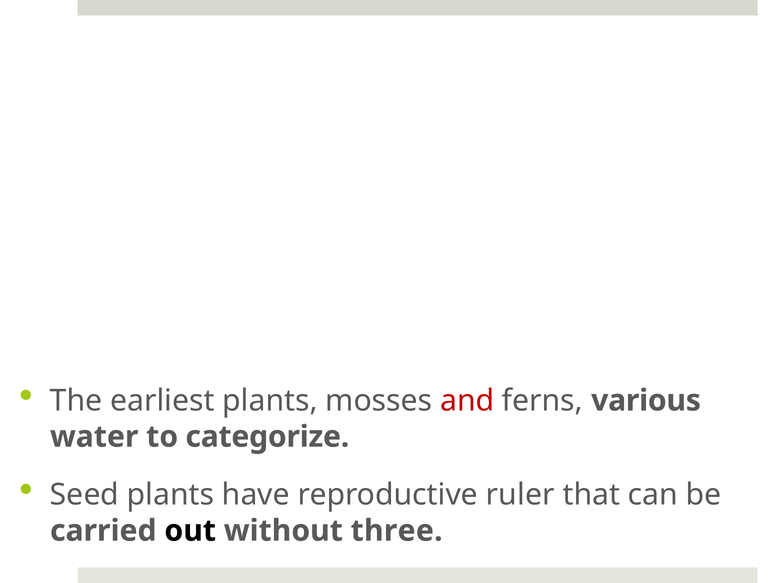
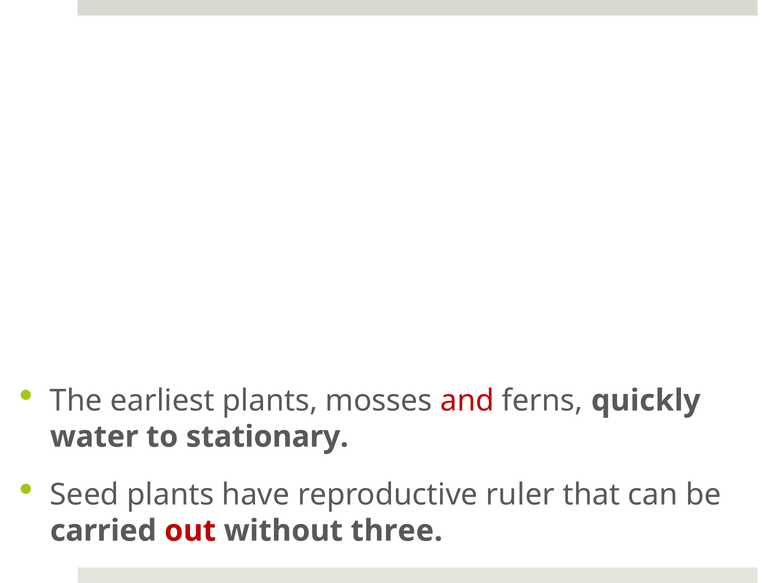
various: various -> quickly
categorize: categorize -> stationary
out colour: black -> red
